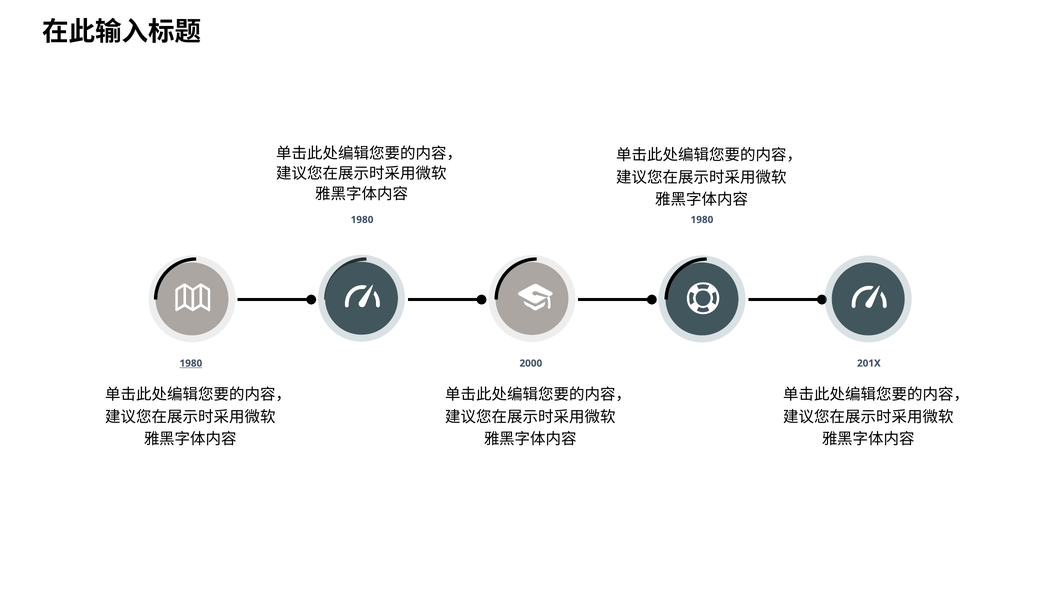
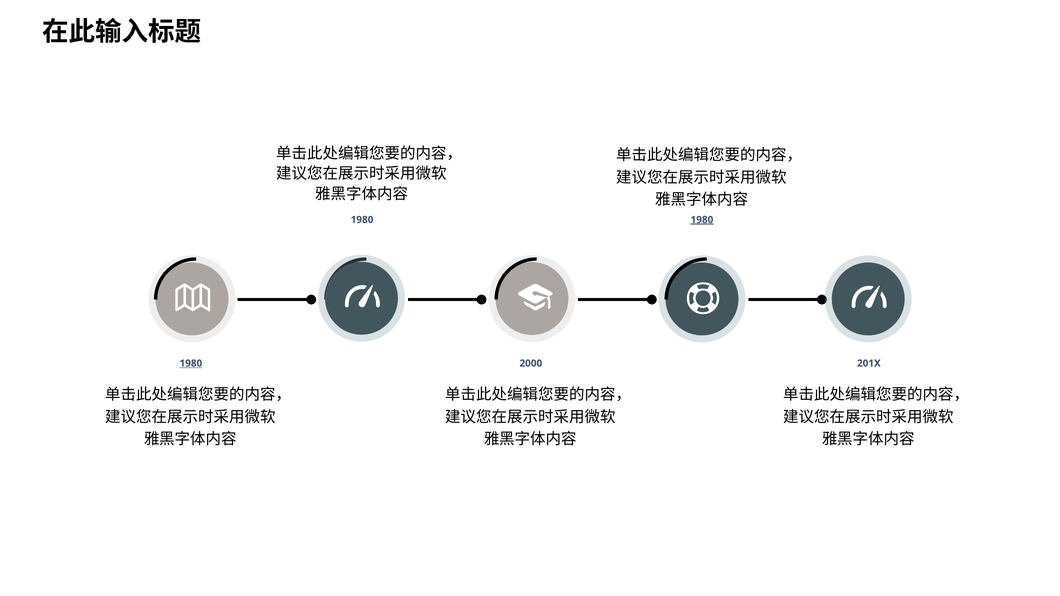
1980 at (702, 220) underline: none -> present
